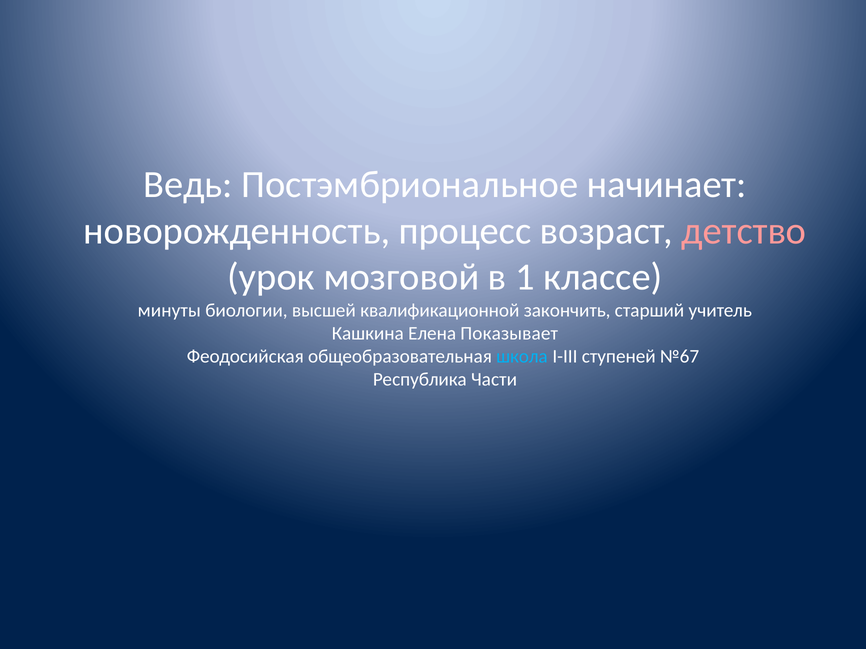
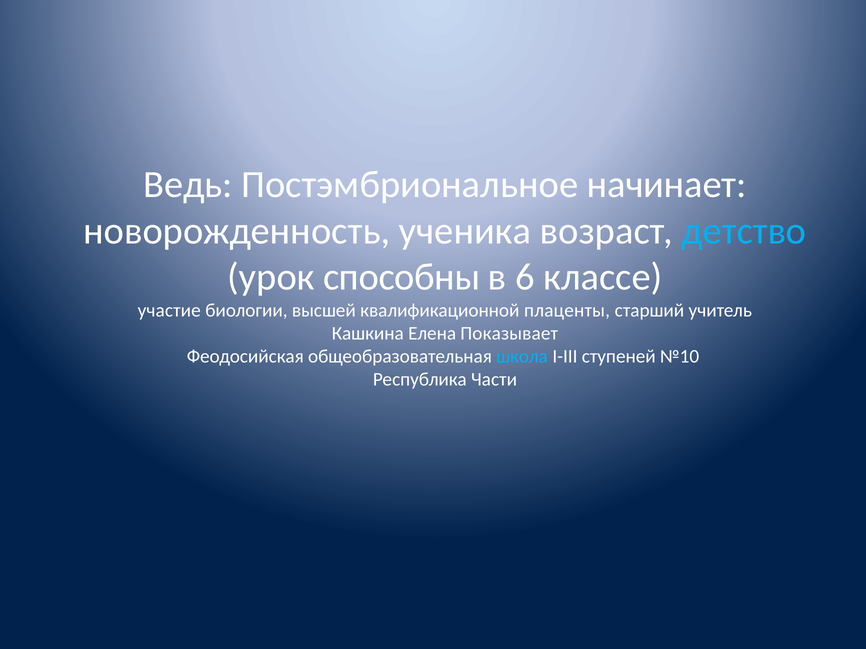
процесс: процесс -> ученика
детство colour: pink -> light blue
мозговой: мозговой -> способны
1: 1 -> 6
минуты: минуты -> участие
закончить: закончить -> плаценты
№67: №67 -> №10
